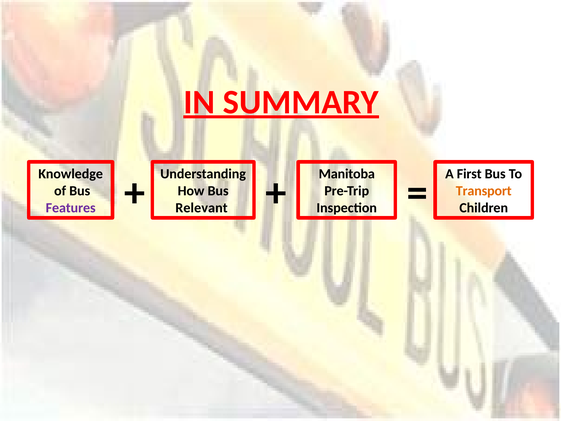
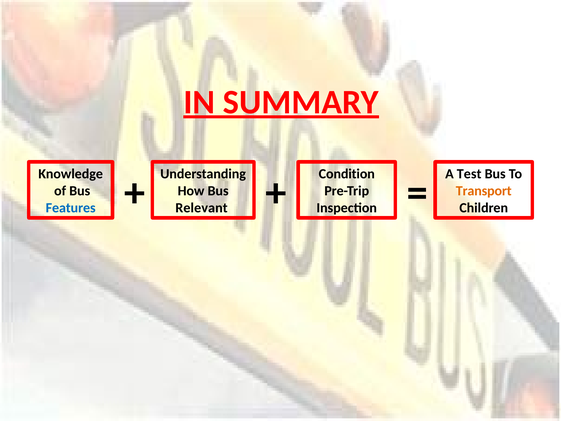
Manitoba: Manitoba -> Condition
First: First -> Test
Features colour: purple -> blue
